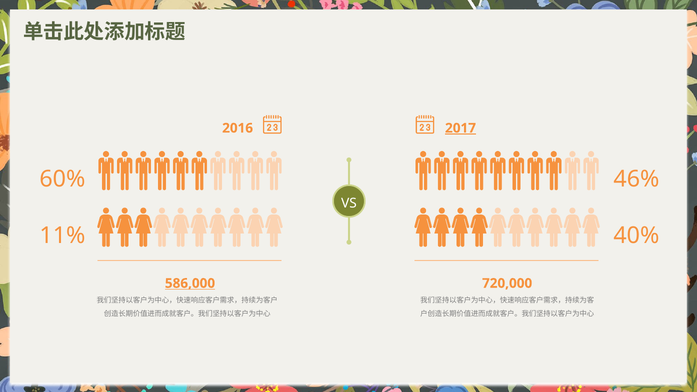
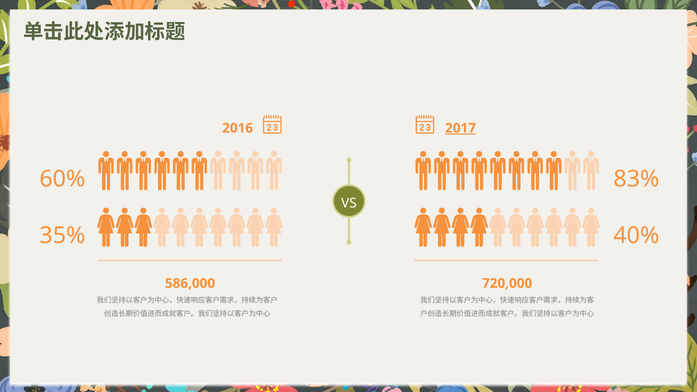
46%: 46% -> 83%
11%: 11% -> 35%
586,000 underline: present -> none
